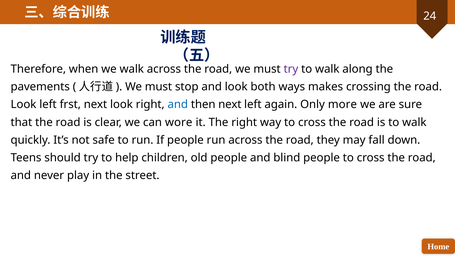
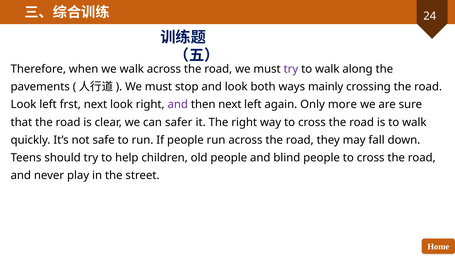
makes: makes -> mainly
and at (178, 104) colour: blue -> purple
wore: wore -> safer
